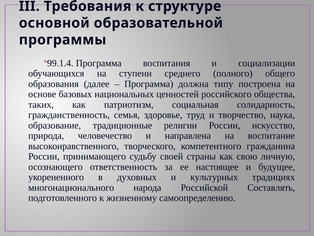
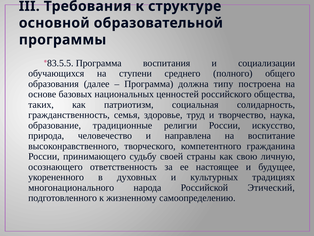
99.1.4: 99.1.4 -> 83.5.5
Составлять: Составлять -> Этический
